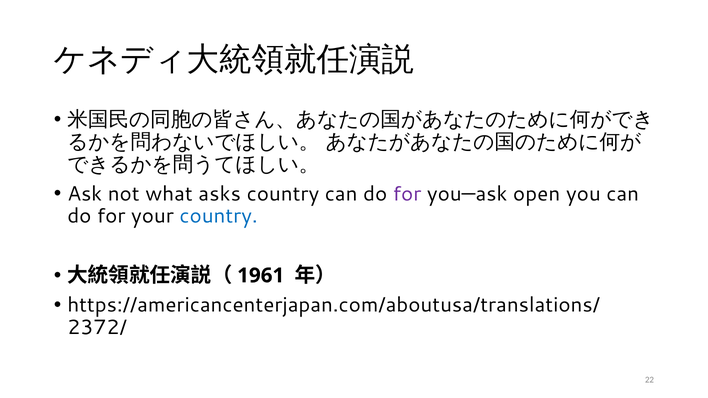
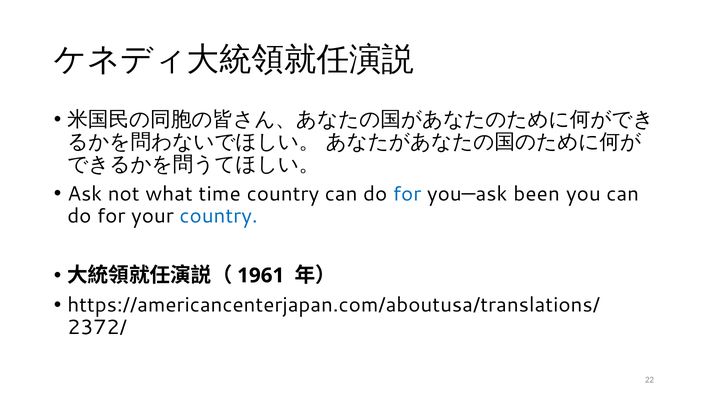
asks: asks -> time
for at (407, 194) colour: purple -> blue
open: open -> been
